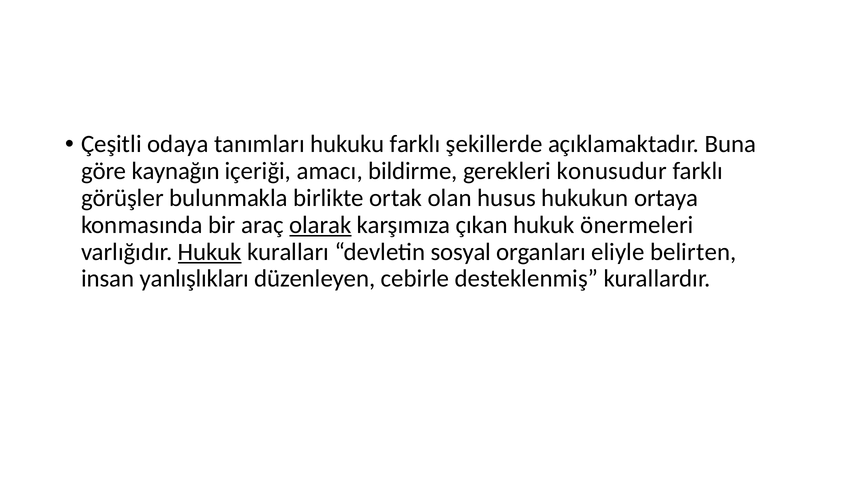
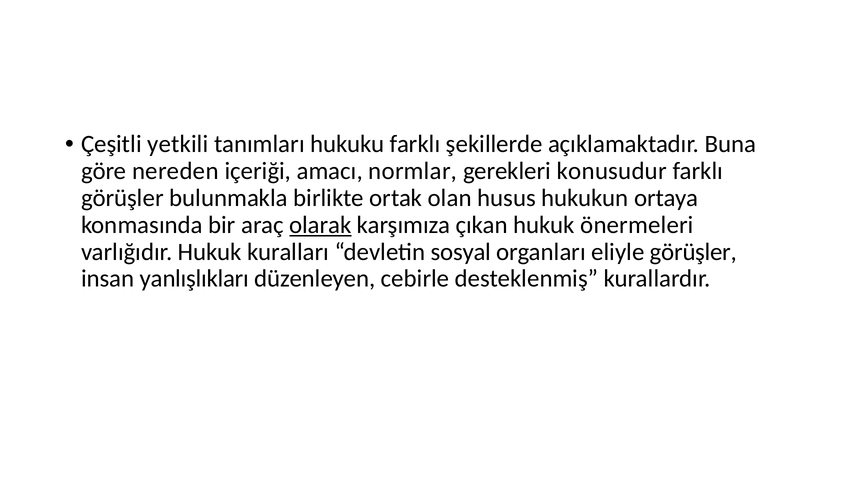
odaya: odaya -> yetkili
kaynağın: kaynağın -> nereden
bildirme: bildirme -> normlar
Hukuk at (210, 252) underline: present -> none
eliyle belirten: belirten -> görüşler
